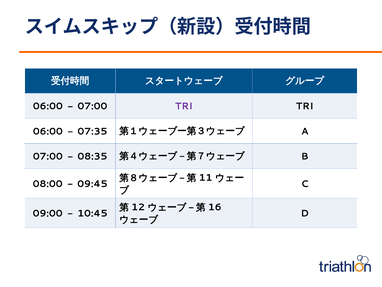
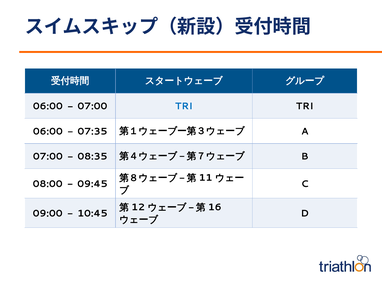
TRI at (184, 106) colour: purple -> blue
